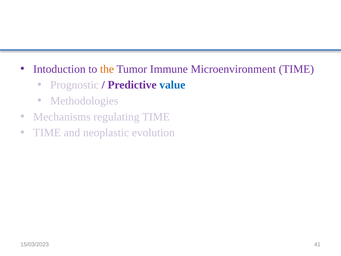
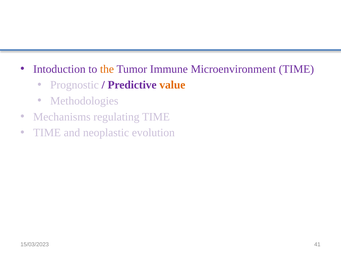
value colour: blue -> orange
